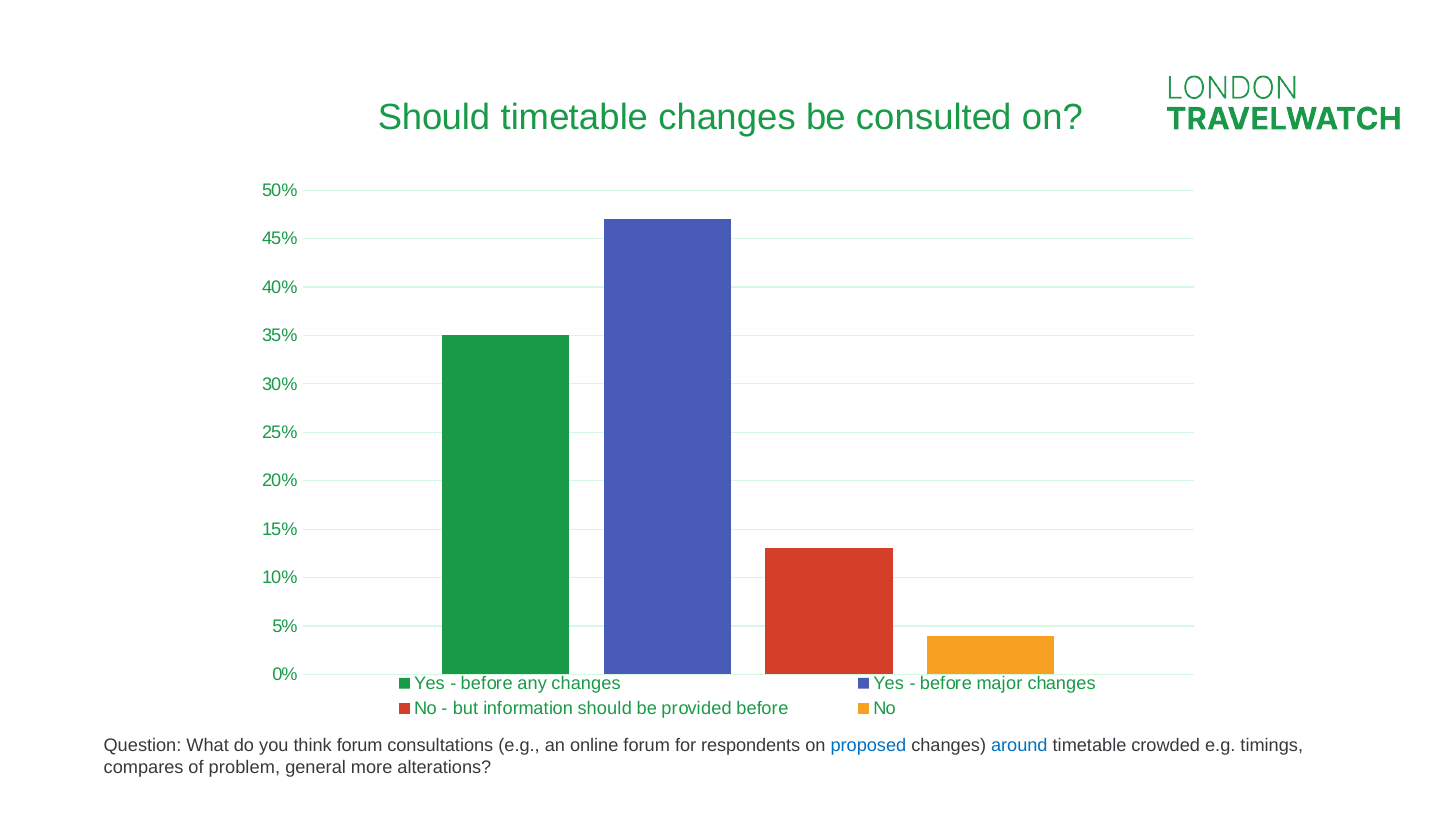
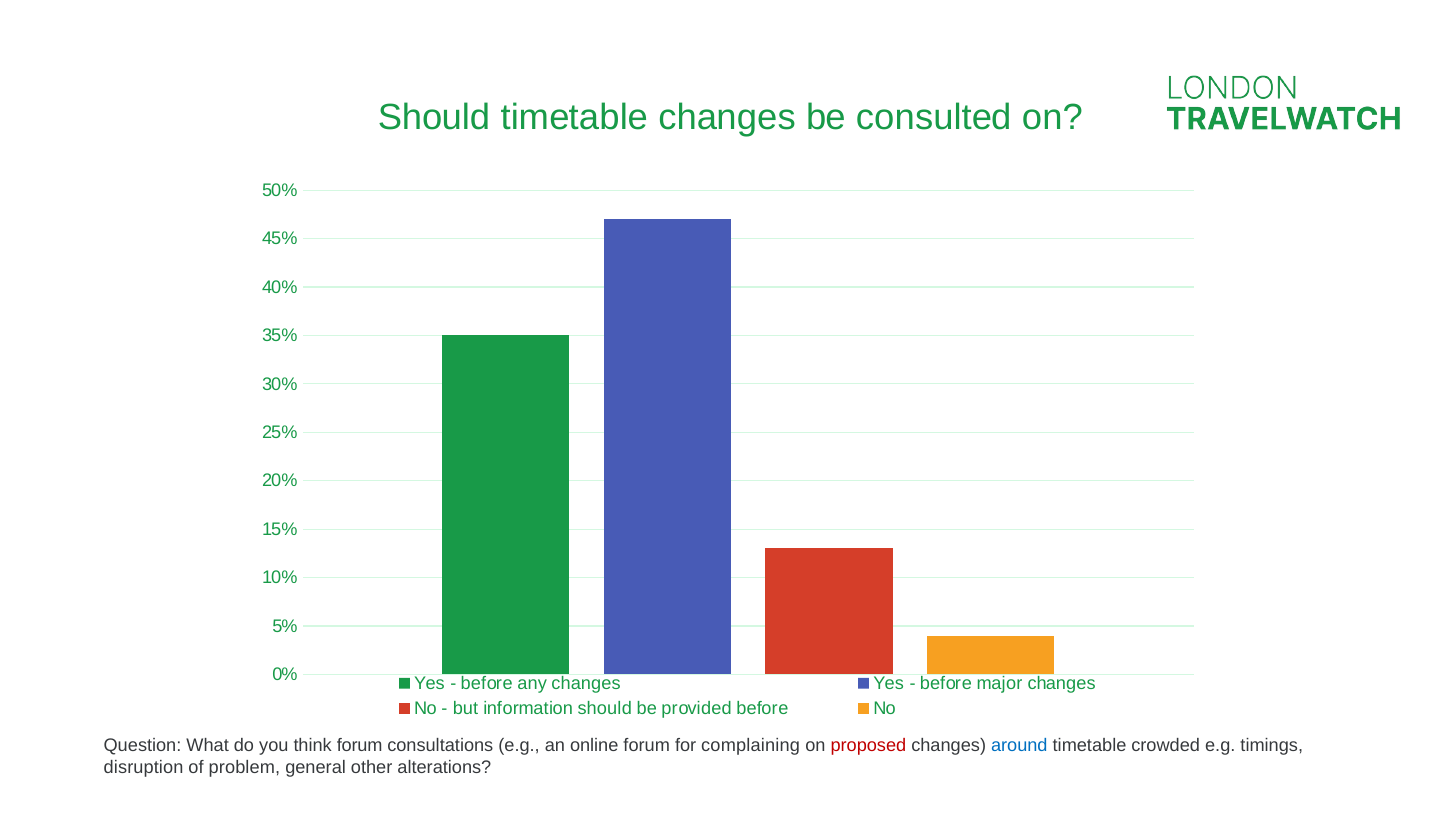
respondents: respondents -> complaining
proposed colour: blue -> red
compares: compares -> disruption
more: more -> other
